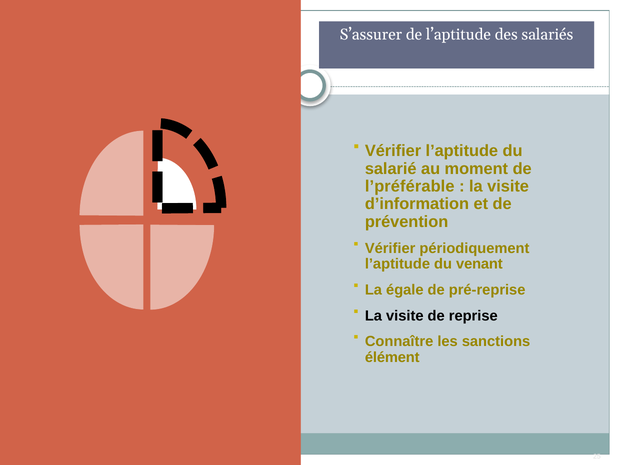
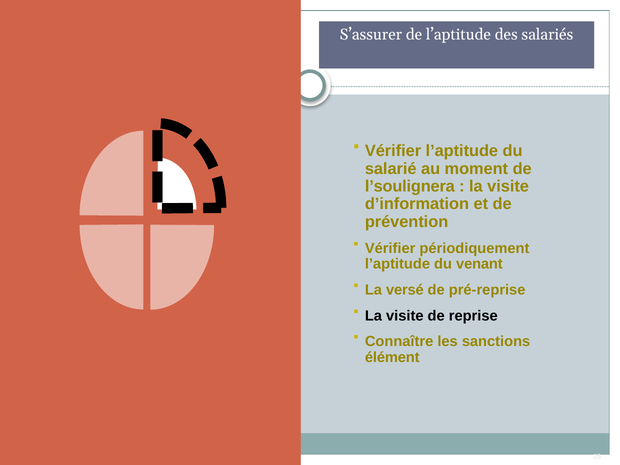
l’préférable: l’préférable -> l’soulignera
égale: égale -> versé
